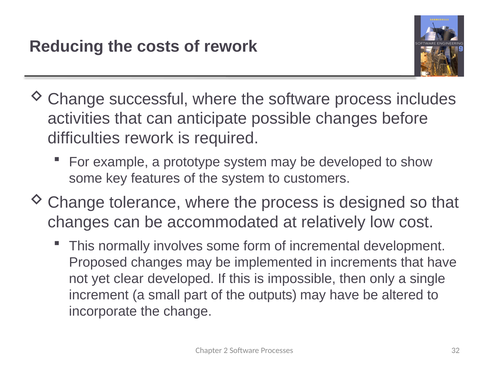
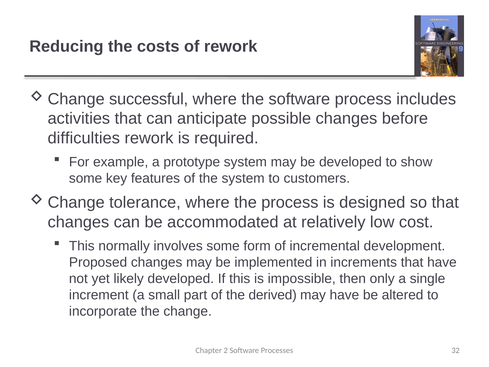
clear: clear -> likely
outputs: outputs -> derived
